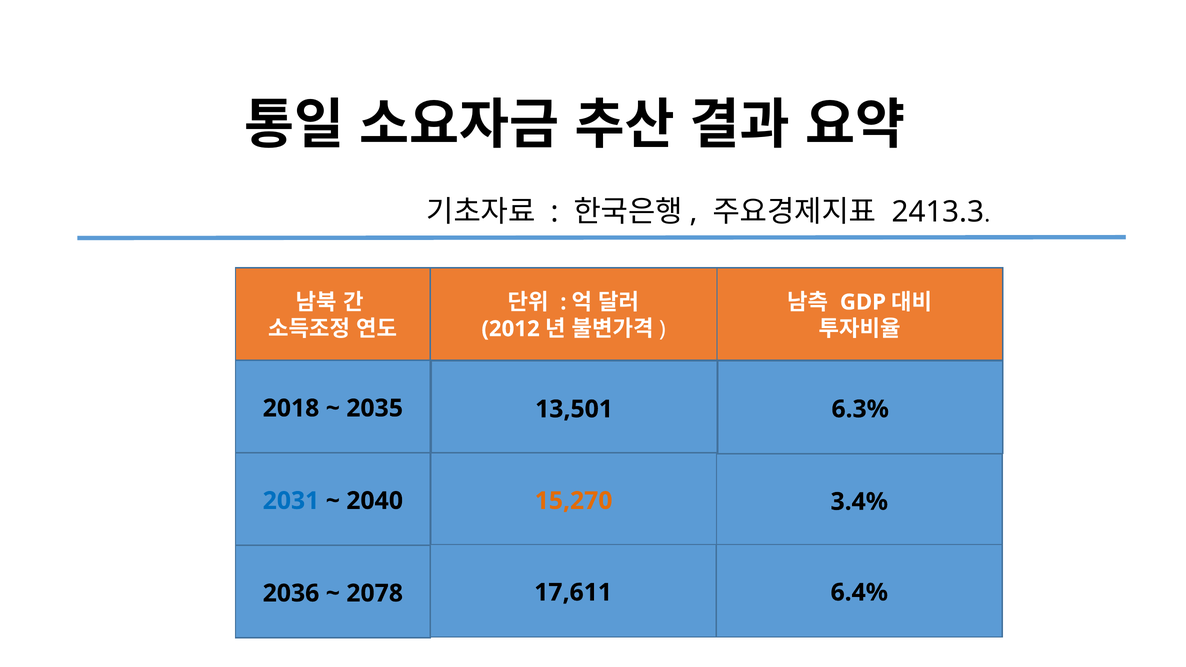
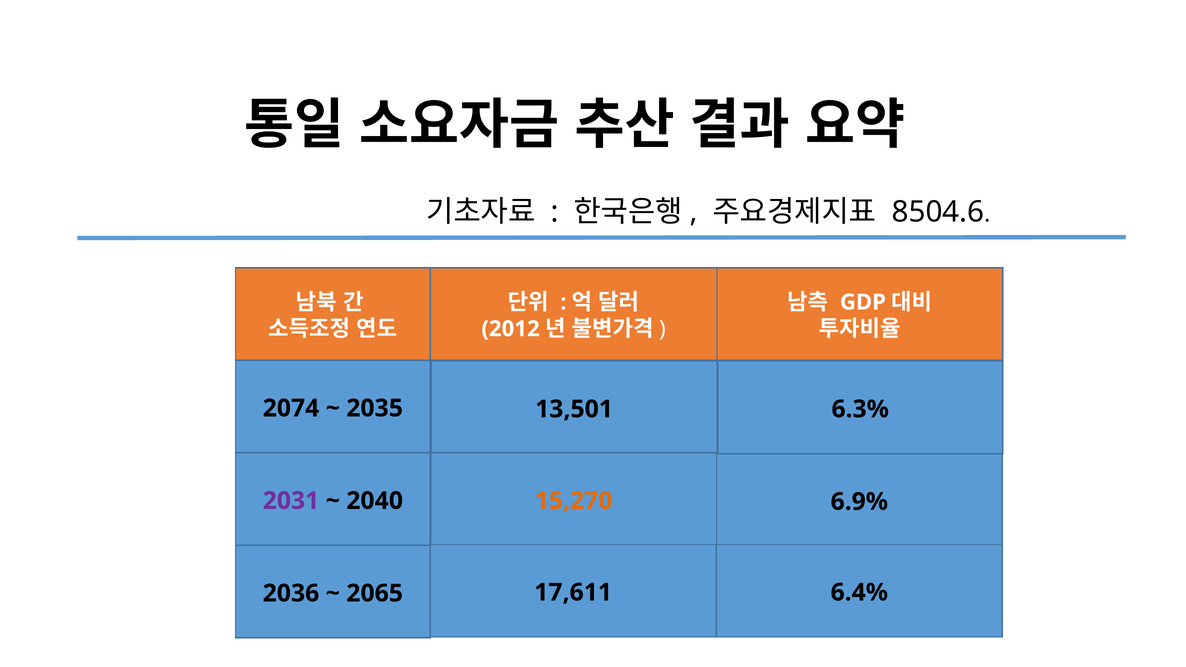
2413.3: 2413.3 -> 8504.6
2018: 2018 -> 2074
2031 colour: blue -> purple
3.4%: 3.4% -> 6.9%
2078: 2078 -> 2065
